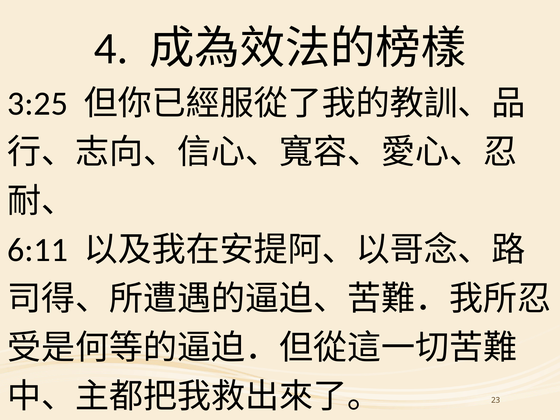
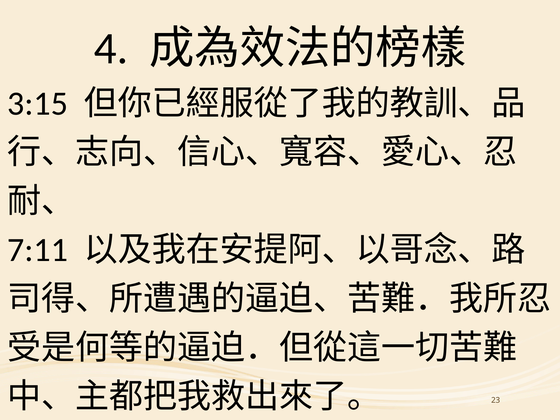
3:25: 3:25 -> 3:15
6:11: 6:11 -> 7:11
